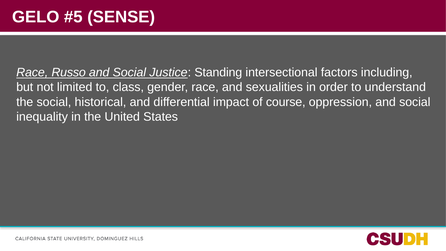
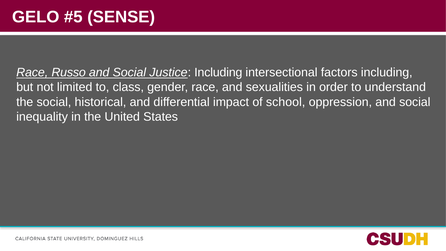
Justice Standing: Standing -> Including
course: course -> school
